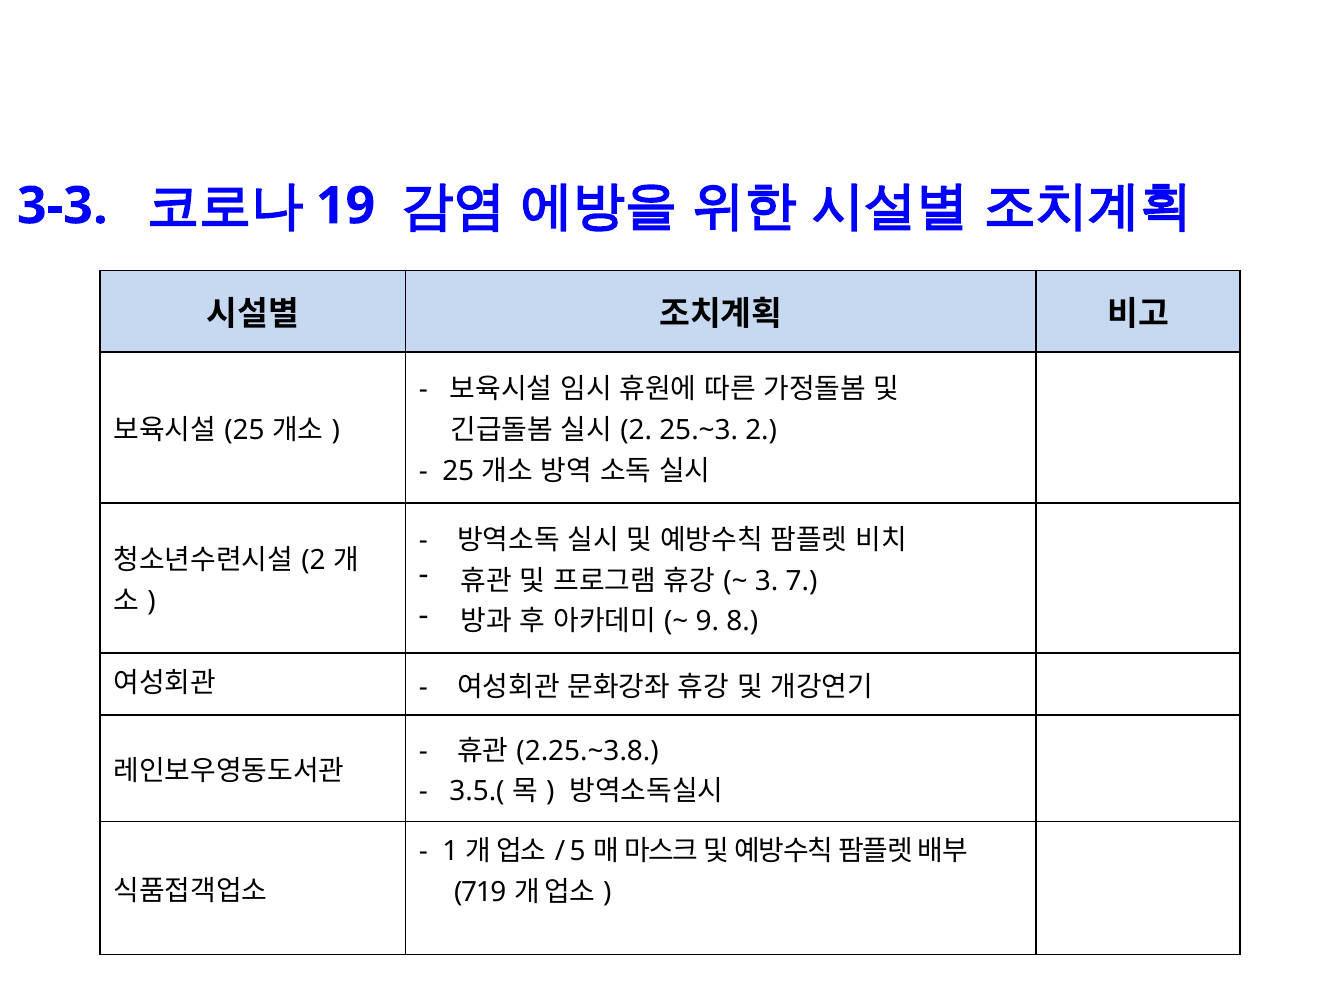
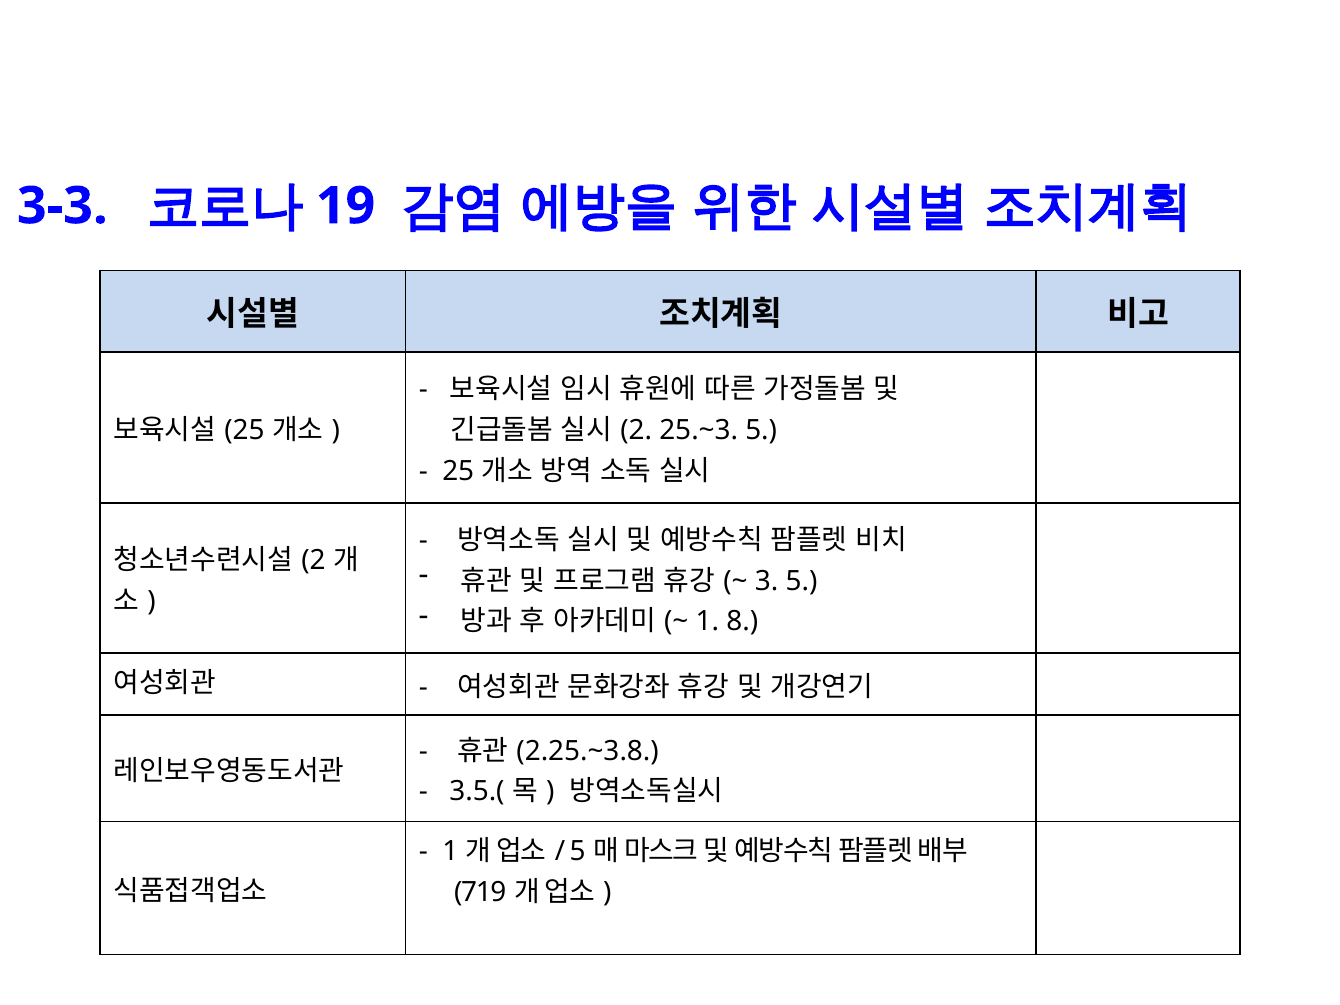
25.~3 2: 2 -> 5
3 7: 7 -> 5
9 at (707, 622): 9 -> 1
